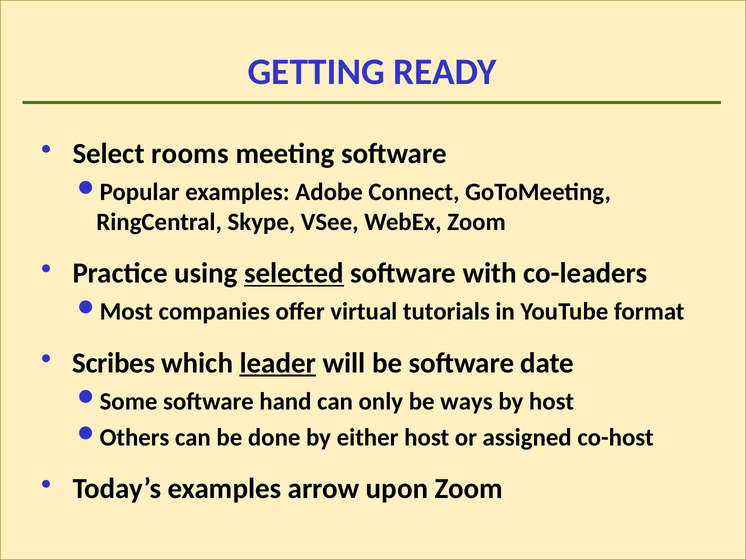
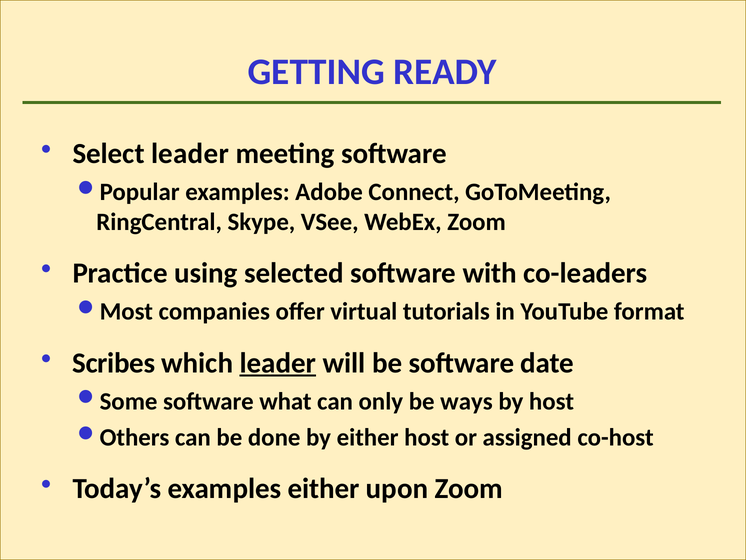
Select rooms: rooms -> leader
selected underline: present -> none
hand: hand -> what
examples arrow: arrow -> either
